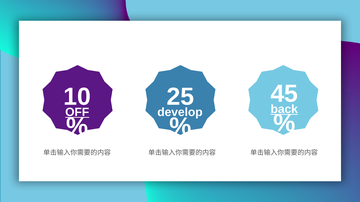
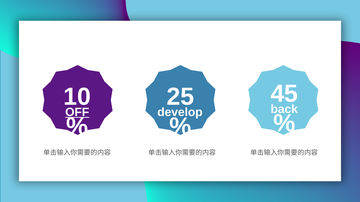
back underline: present -> none
